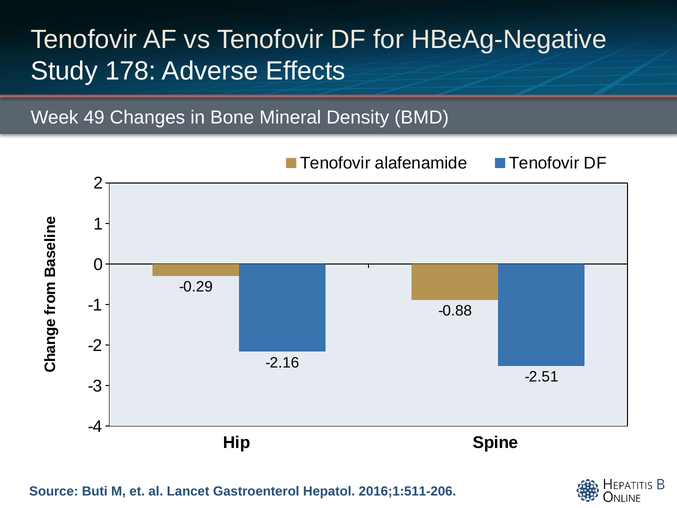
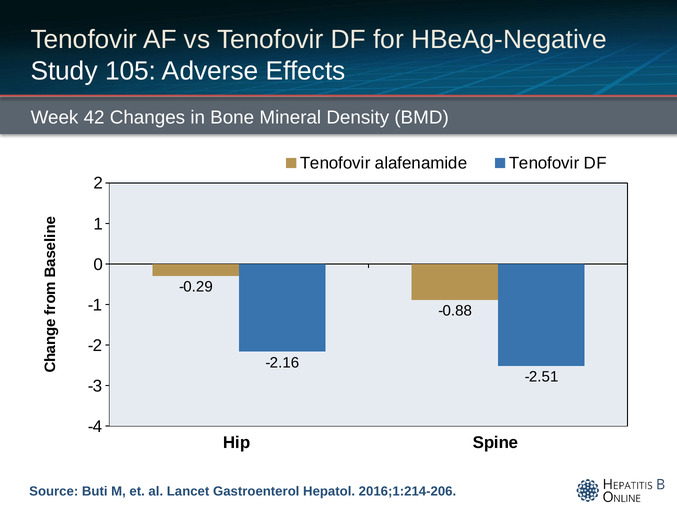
178: 178 -> 105
49: 49 -> 42
2016;1:511-206: 2016;1:511-206 -> 2016;1:214-206
